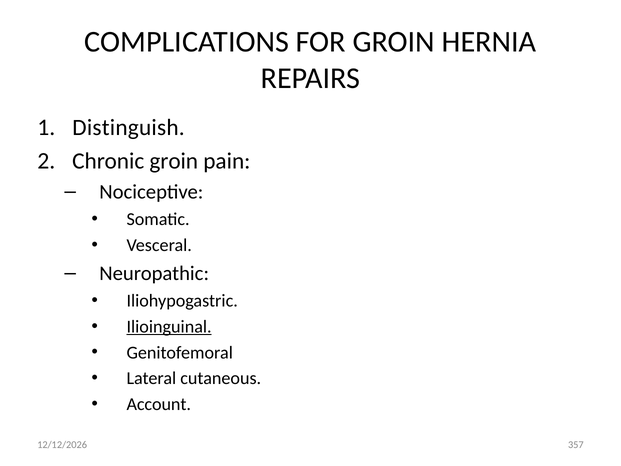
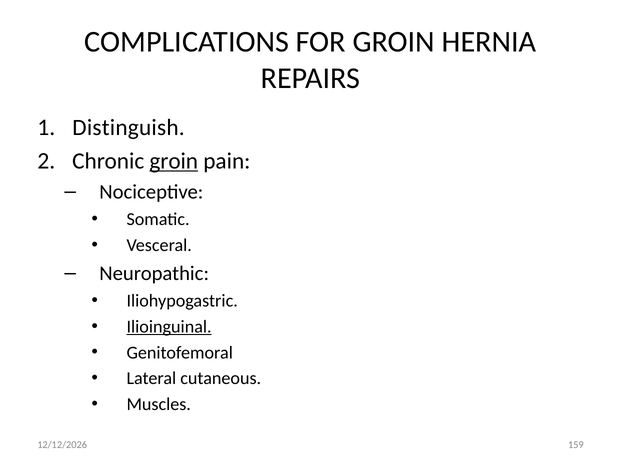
groin at (174, 161) underline: none -> present
Account: Account -> Muscles
357: 357 -> 159
